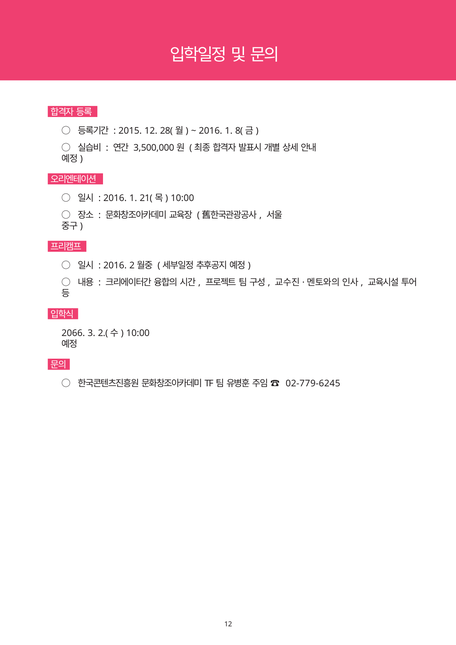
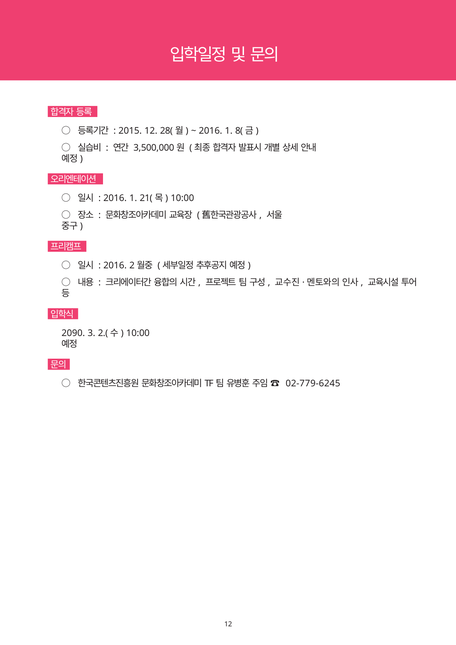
2066: 2066 -> 2090
